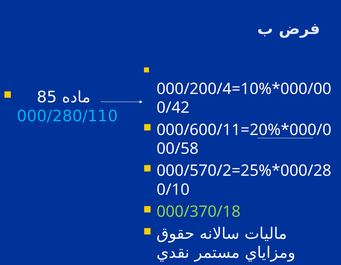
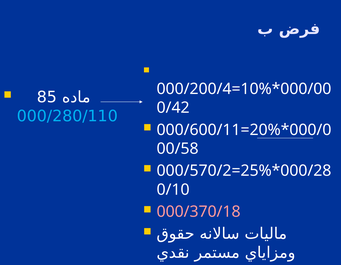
000/370/18 colour: light green -> pink
